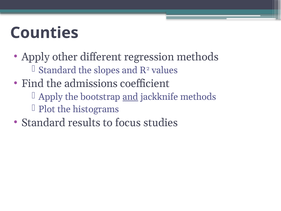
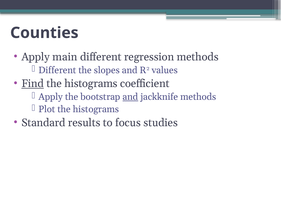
other: other -> main
Standard at (57, 70): Standard -> Different
Find underline: none -> present
admissions at (91, 83): admissions -> histograms
